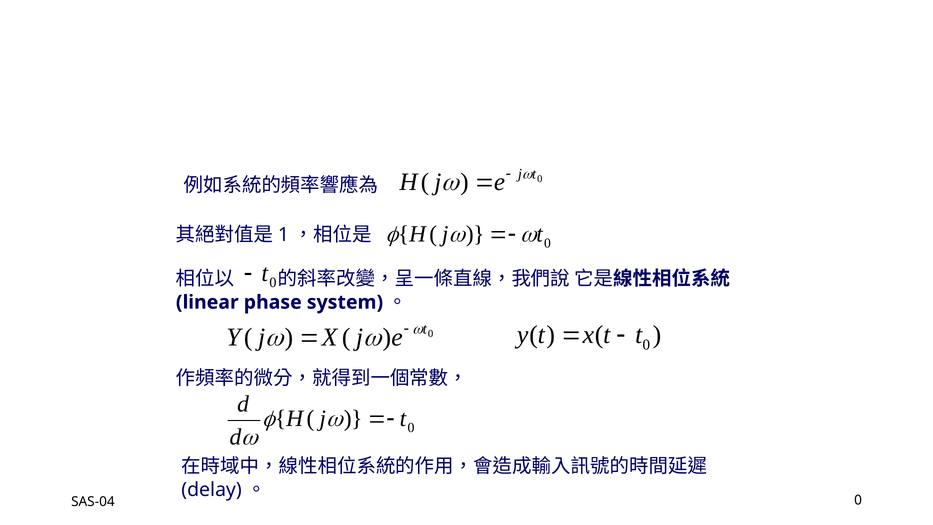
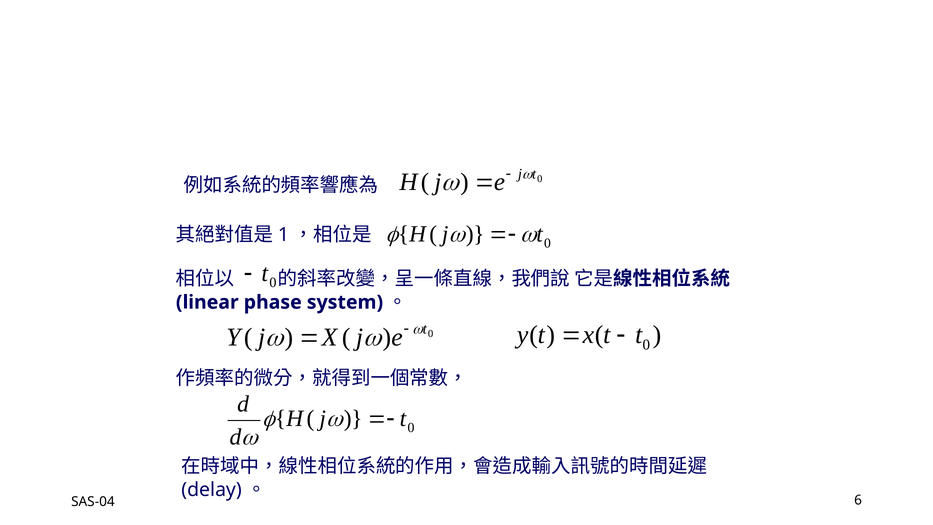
SAS-04 0: 0 -> 6
